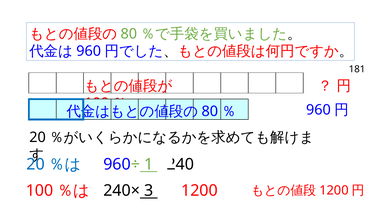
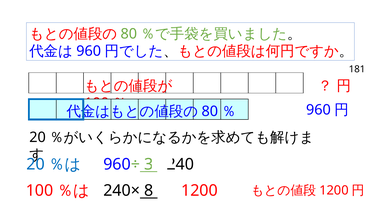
1: 1 -> 3
3: 3 -> 8
